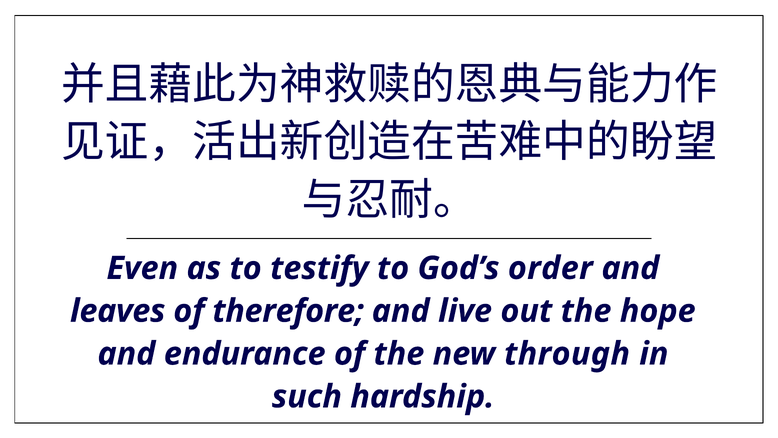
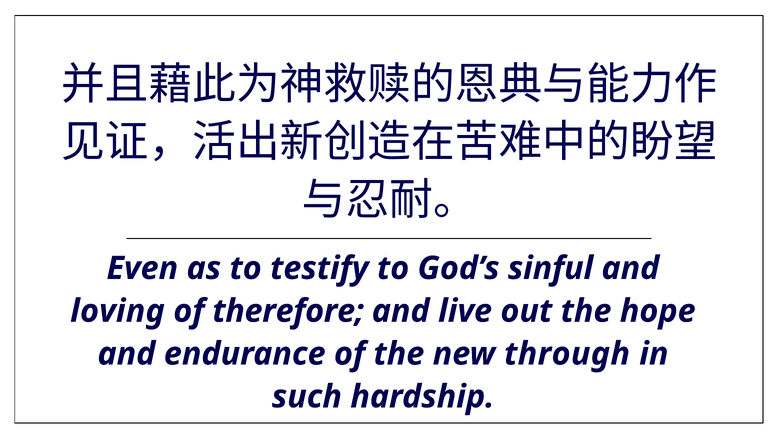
order: order -> sinful
leaves: leaves -> loving
